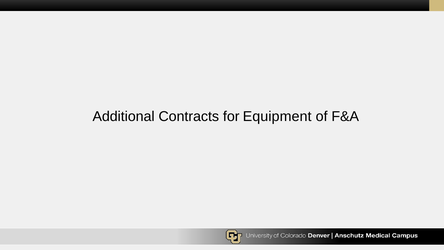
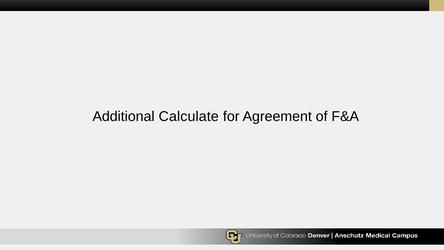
Contracts: Contracts -> Calculate
Equipment: Equipment -> Agreement
